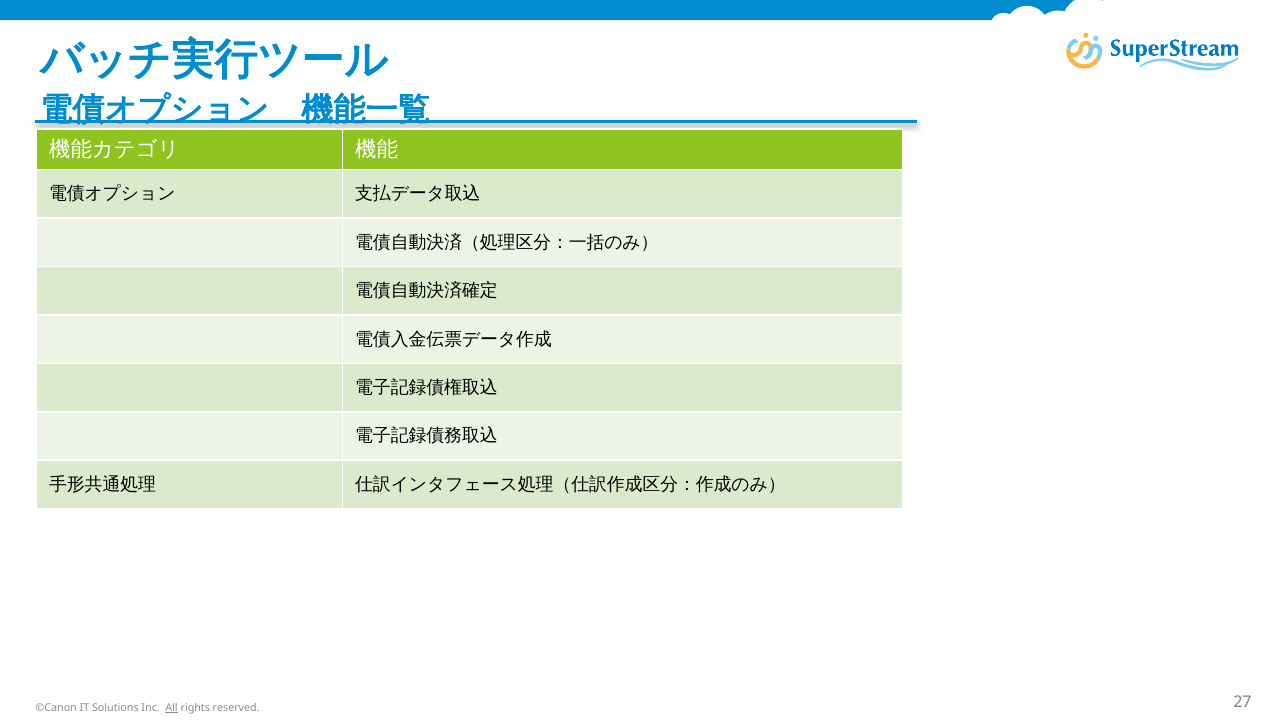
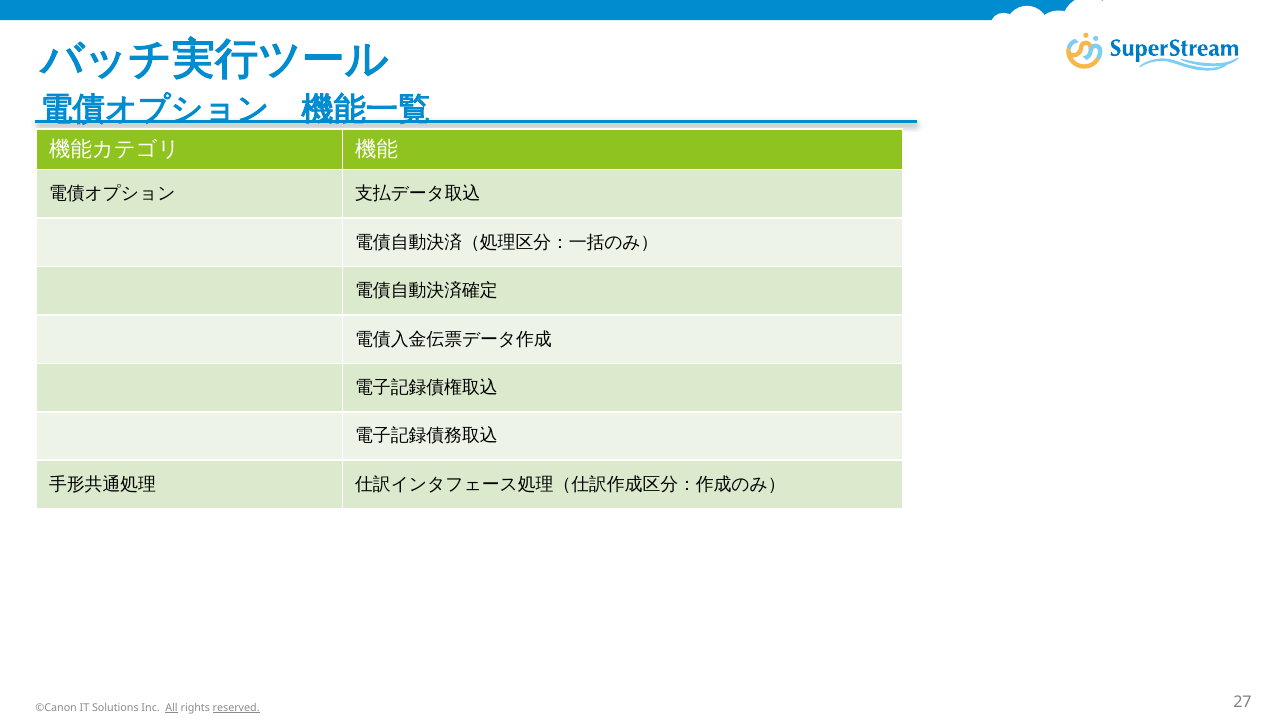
reserved underline: none -> present
